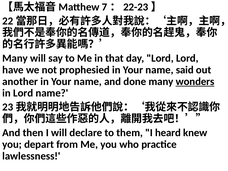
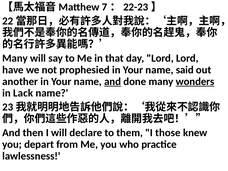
and at (113, 81) underline: none -> present
in Lord: Lord -> Lack
heard: heard -> those
